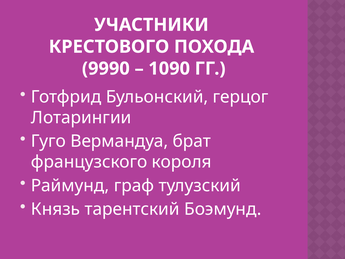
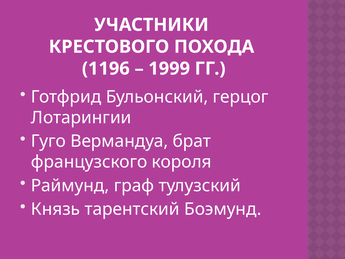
9990: 9990 -> 1196
1090: 1090 -> 1999
